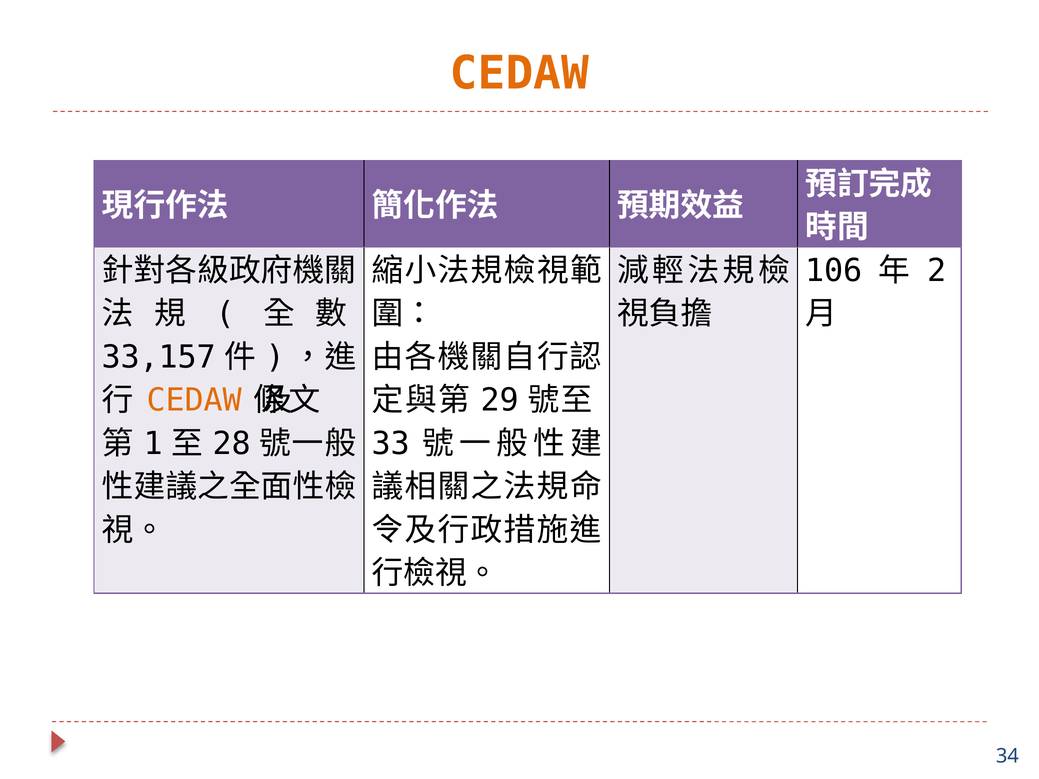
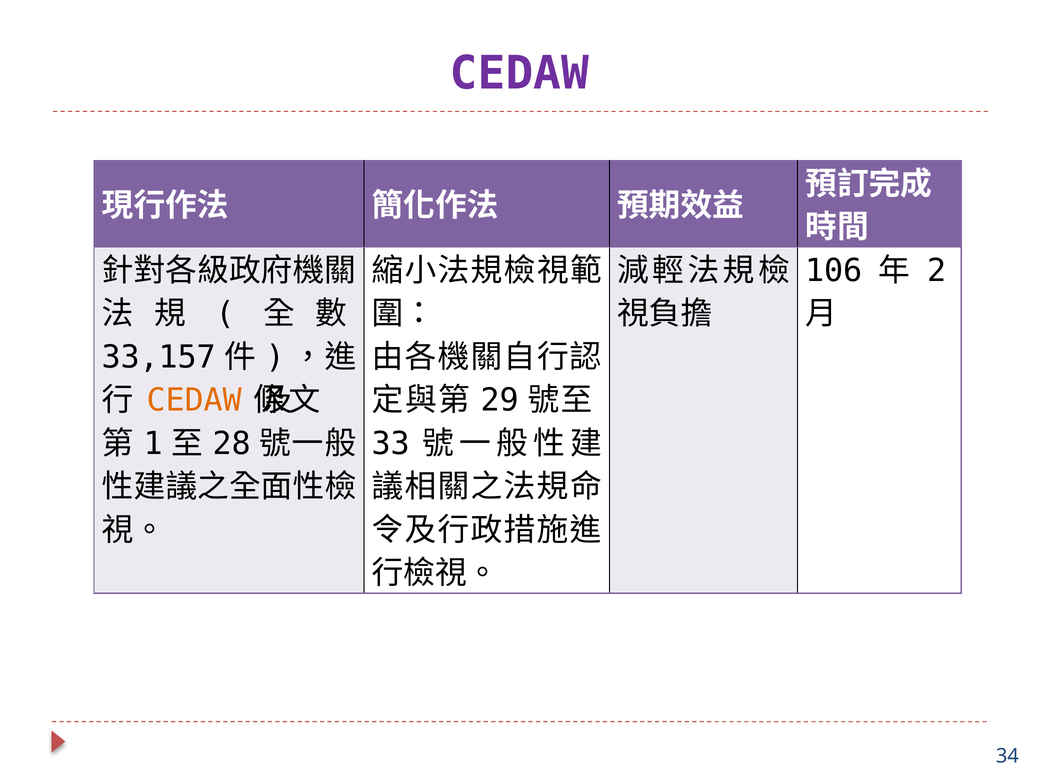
CEDAW at (519, 74) colour: orange -> purple
